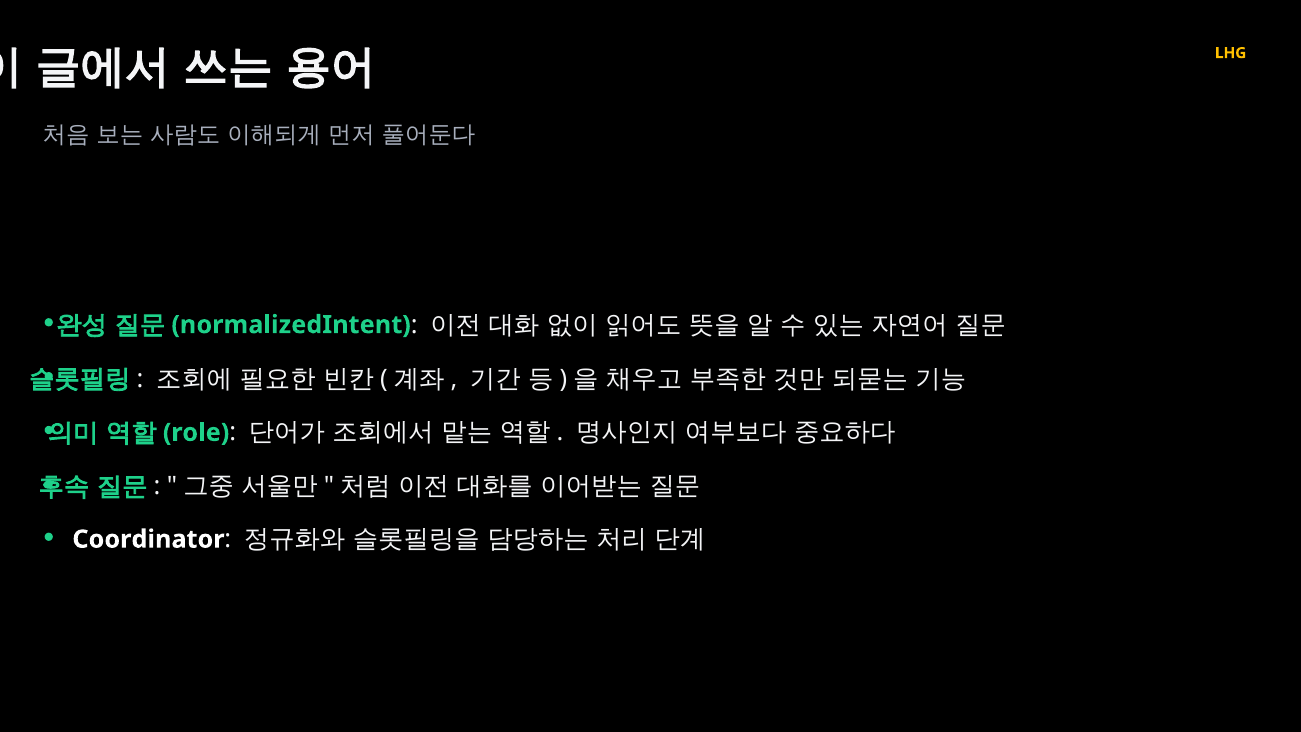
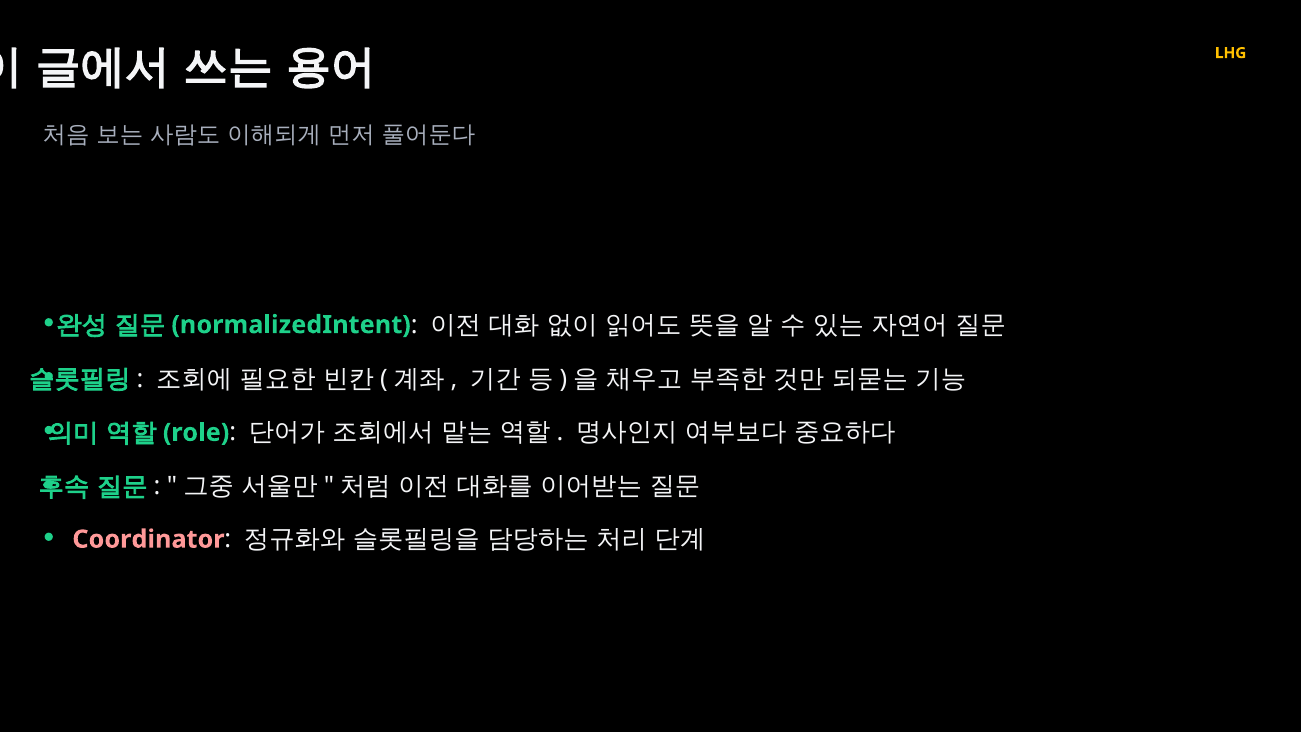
Coordinator colour: white -> pink
